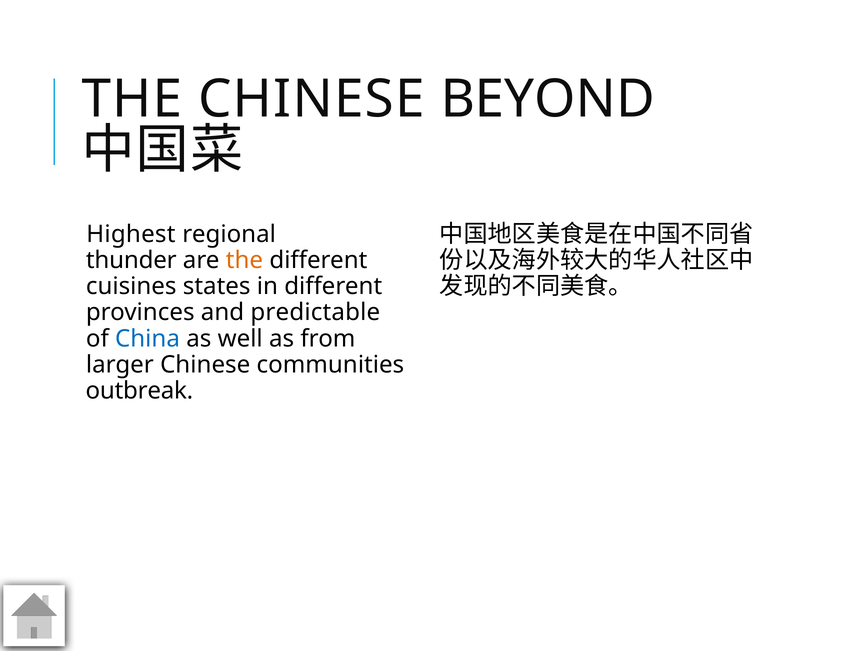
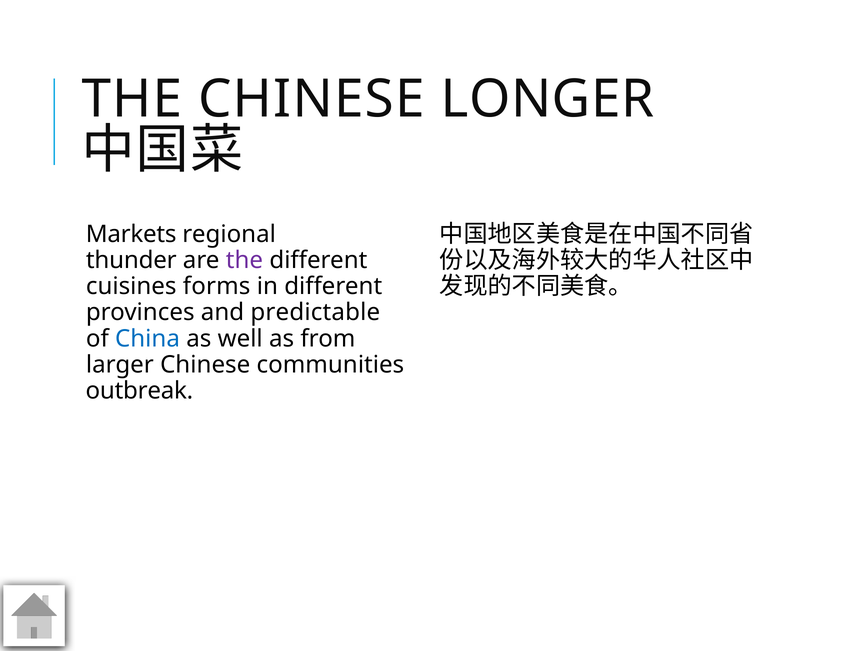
BEYOND: BEYOND -> LONGER
Highest: Highest -> Markets
the at (244, 260) colour: orange -> purple
states: states -> forms
